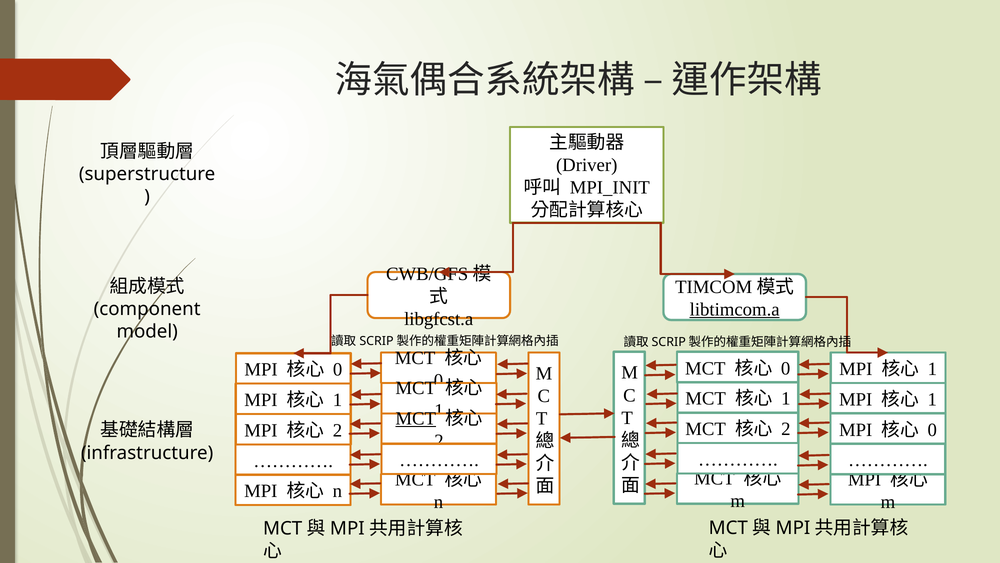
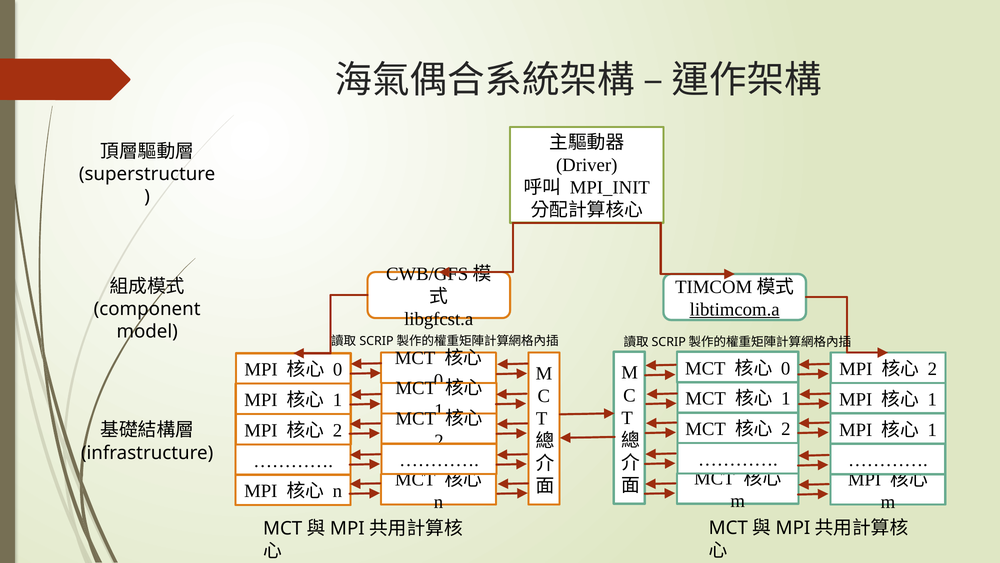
1 at (932, 369): 1 -> 2
MCT at (416, 418) underline: present -> none
0 at (932, 429): 0 -> 1
